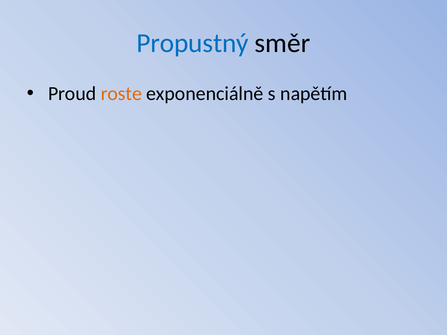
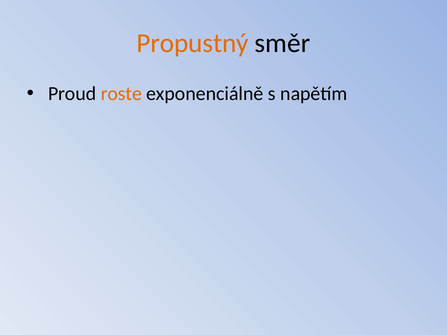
Propustný colour: blue -> orange
